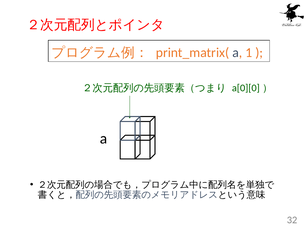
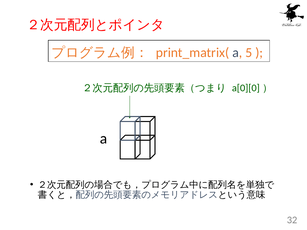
1: 1 -> 5
